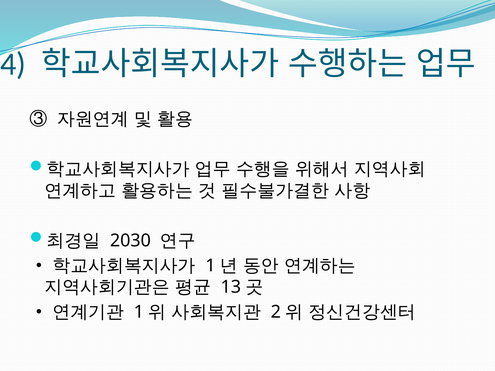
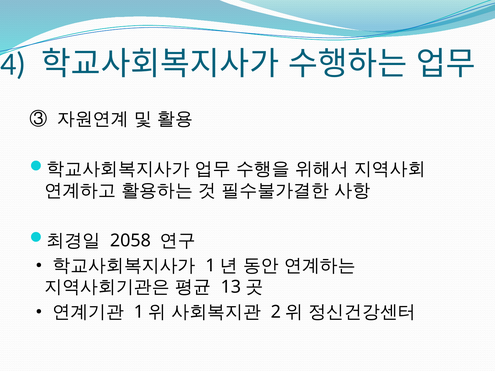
2030: 2030 -> 2058
